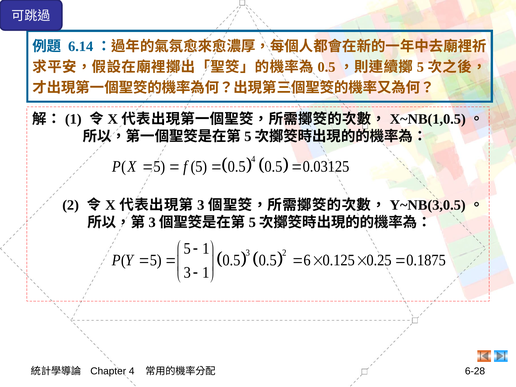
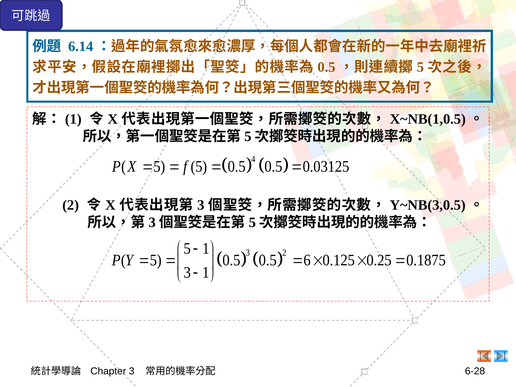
Chapter 4: 4 -> 3
